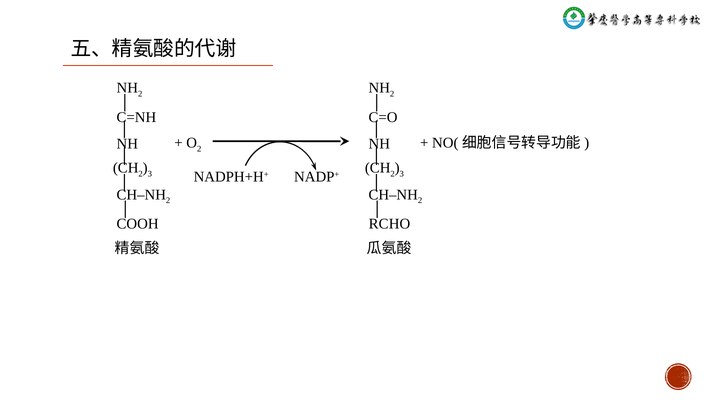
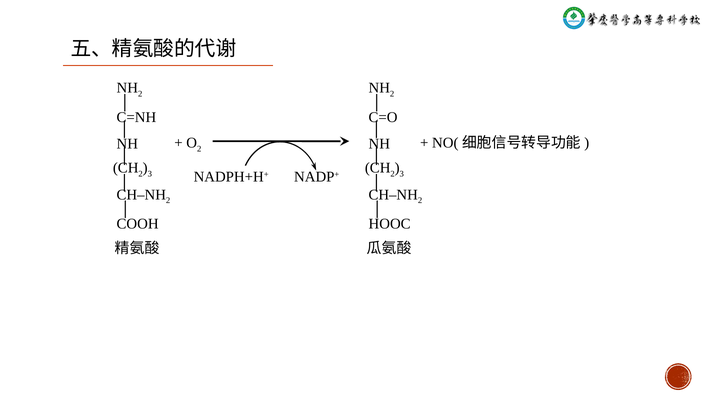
RCHO: RCHO -> HOOC
